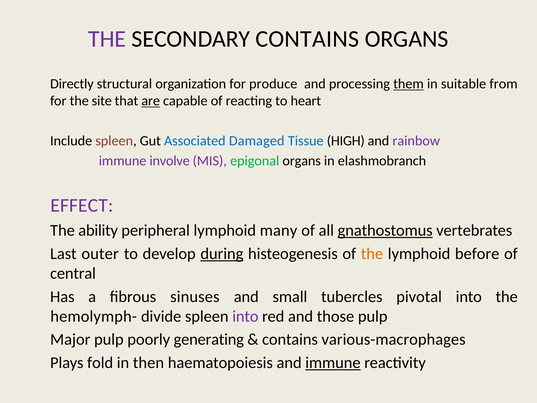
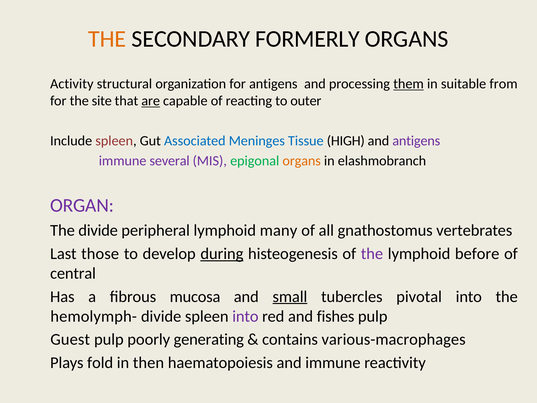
THE at (107, 39) colour: purple -> orange
SECONDARY CONTAINS: CONTAINS -> FORMERLY
Directly: Directly -> Activity
for produce: produce -> antigens
heart: heart -> outer
Damaged: Damaged -> Meninges
and rainbow: rainbow -> antigens
involve: involve -> several
organs at (302, 161) colour: black -> orange
EFFECT: EFFECT -> ORGAN
The ability: ability -> divide
gnathostomus underline: present -> none
outer: outer -> those
the at (372, 253) colour: orange -> purple
sinuses: sinuses -> mucosa
small underline: none -> present
those: those -> fishes
Major: Major -> Guest
immune at (333, 363) underline: present -> none
